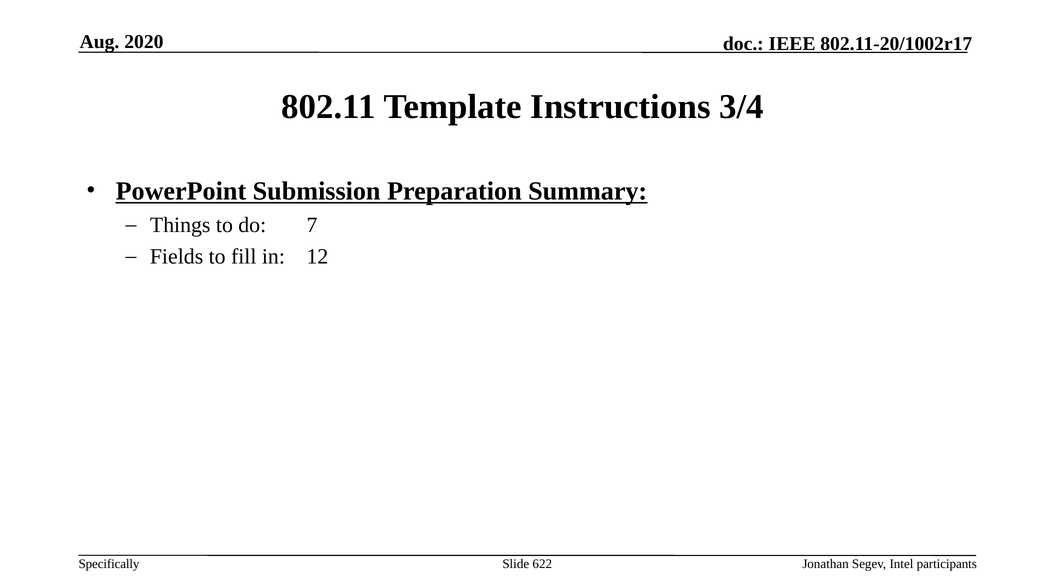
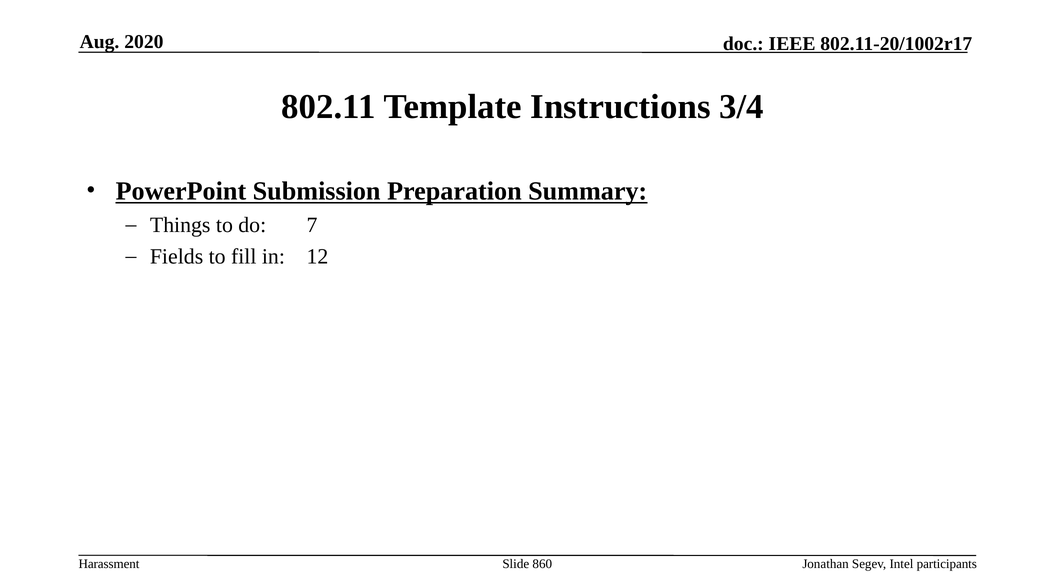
Specifically: Specifically -> Harassment
622: 622 -> 860
